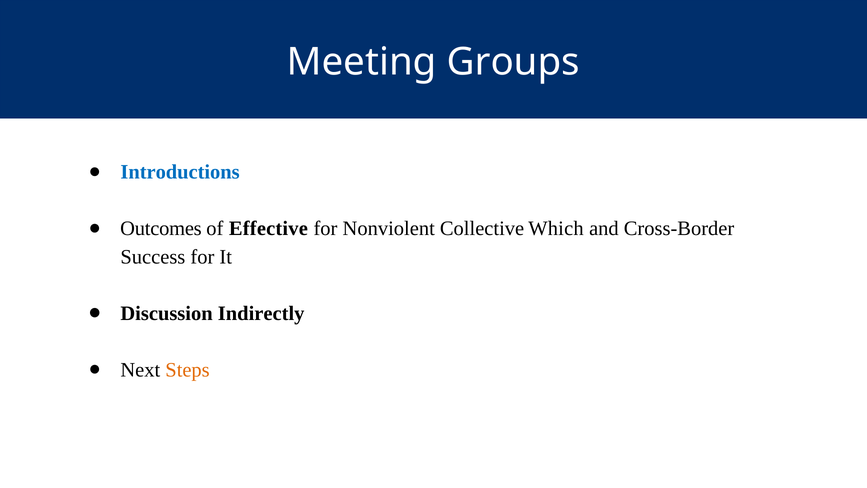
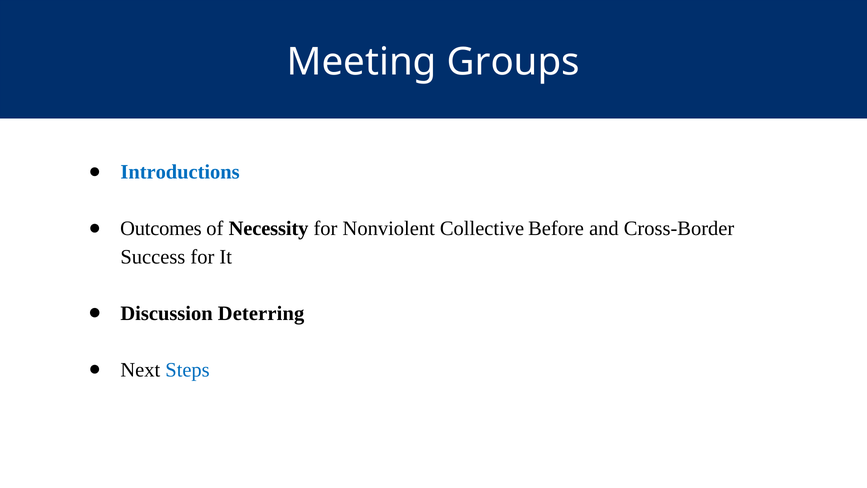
Effective: Effective -> Necessity
Which: Which -> Before
Indirectly: Indirectly -> Deterring
Steps colour: orange -> blue
